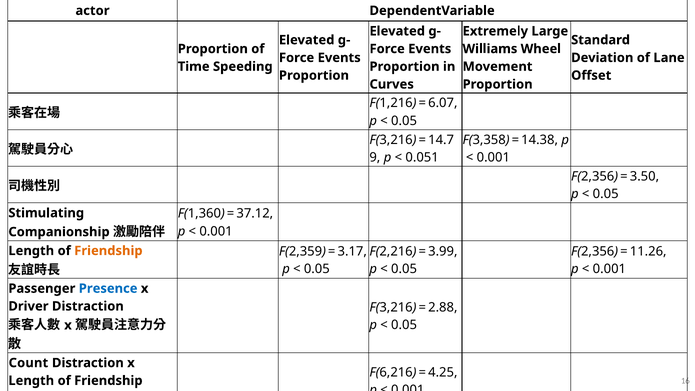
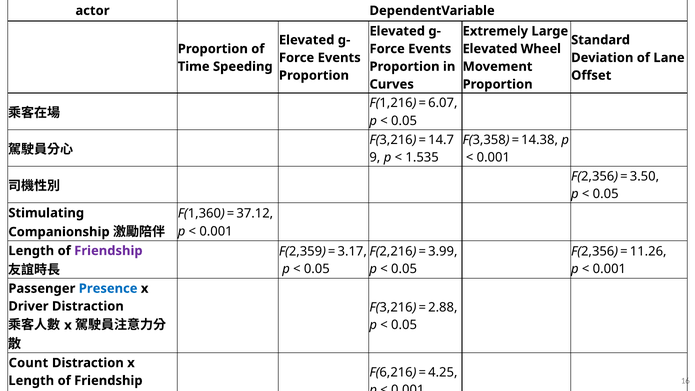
Williams at (490, 49): Williams -> Elevated
0.051: 0.051 -> 1.535
Friendship at (108, 251) colour: orange -> purple
